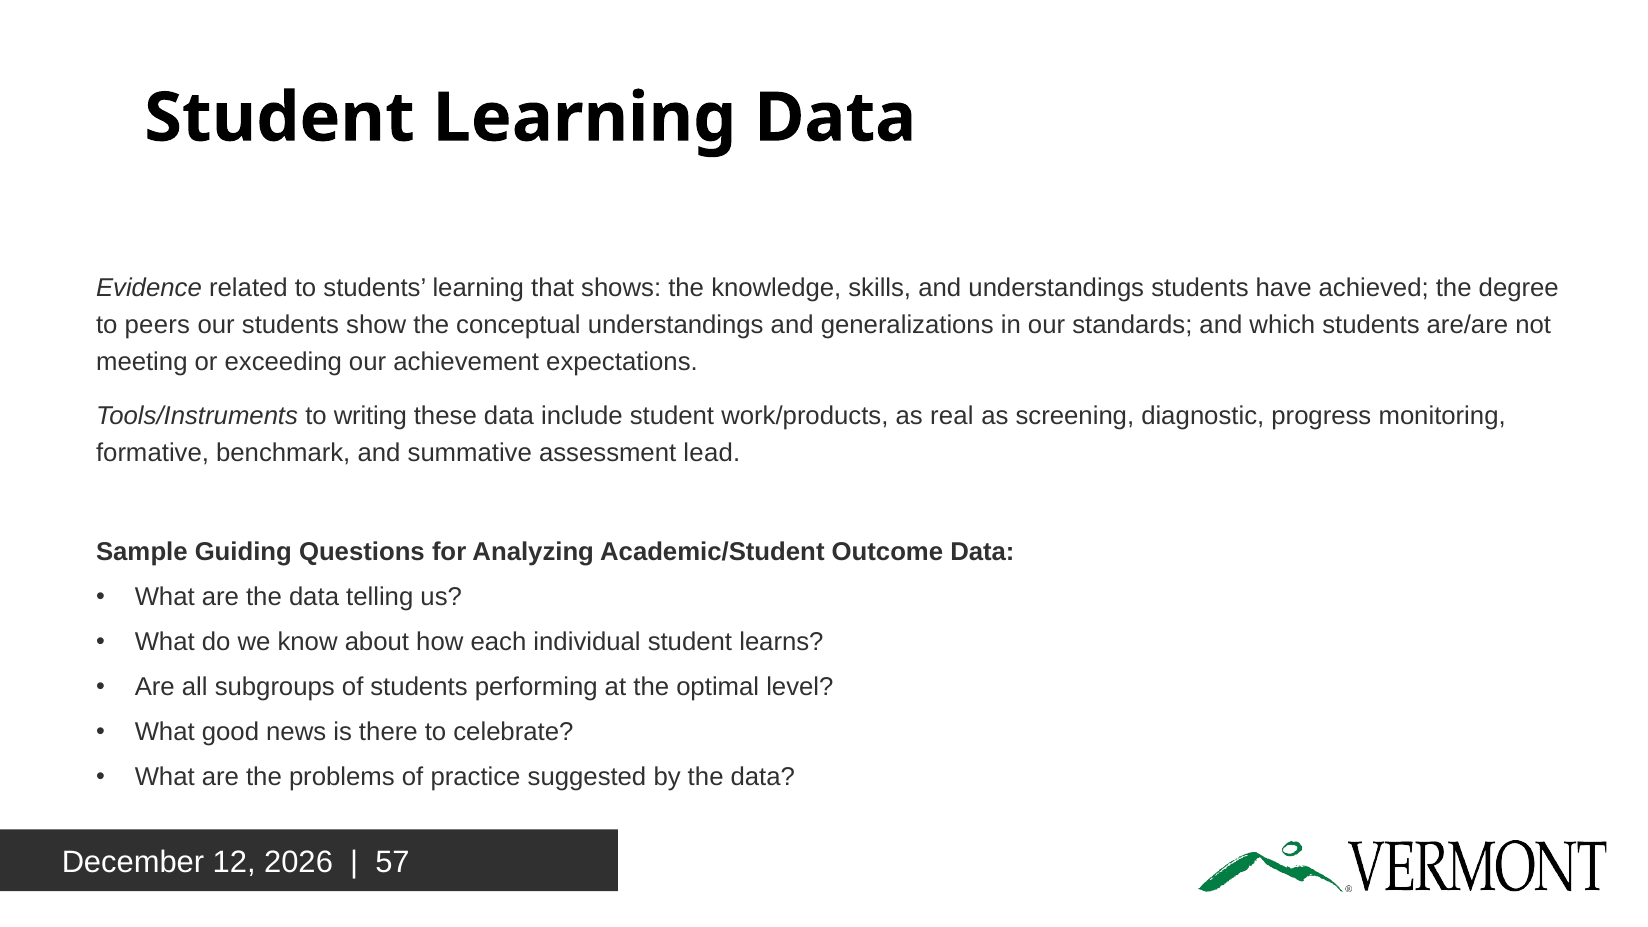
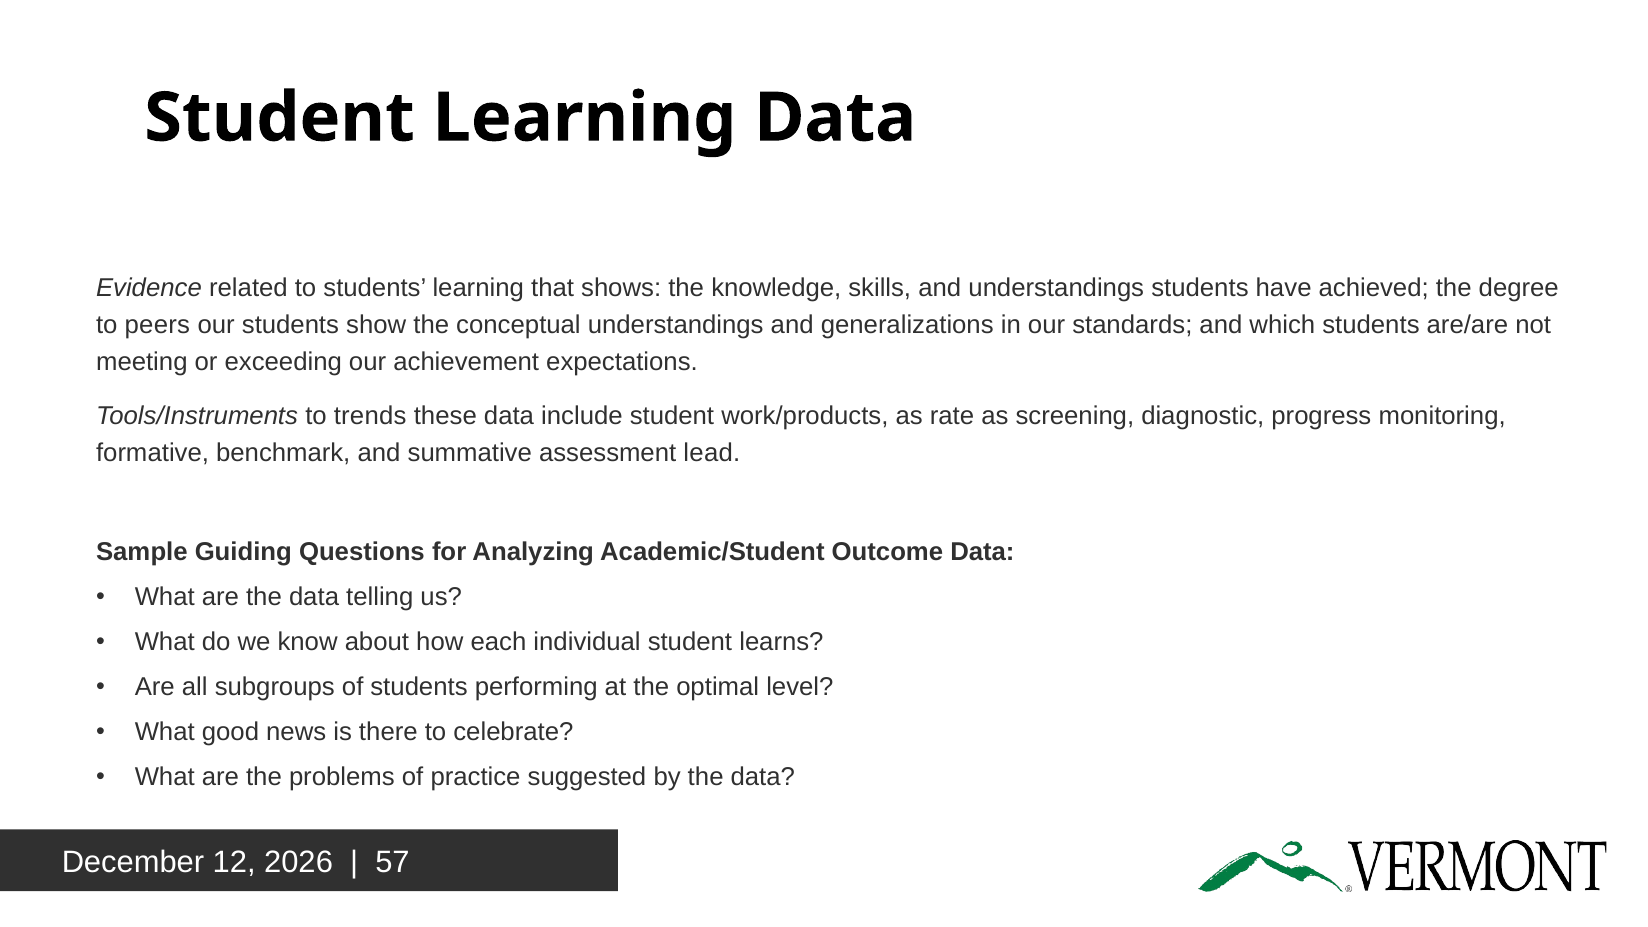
writing: writing -> trends
real: real -> rate
